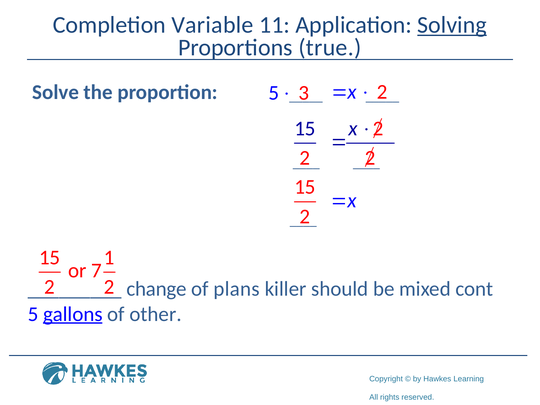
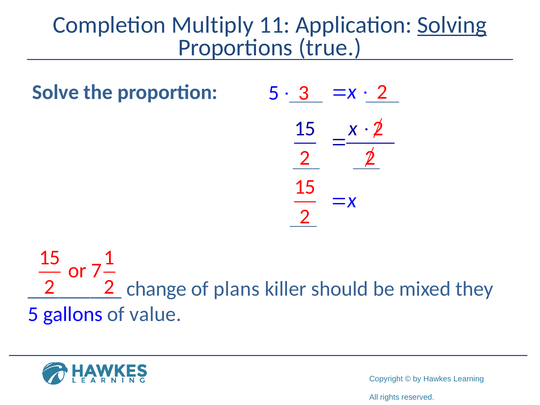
Variable: Variable -> Multiply
cont: cont -> they
gallons underline: present -> none
other: other -> value
